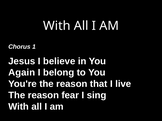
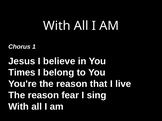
Again: Again -> Times
